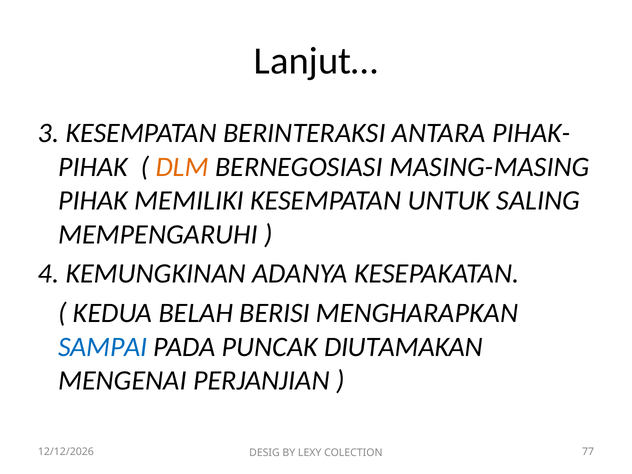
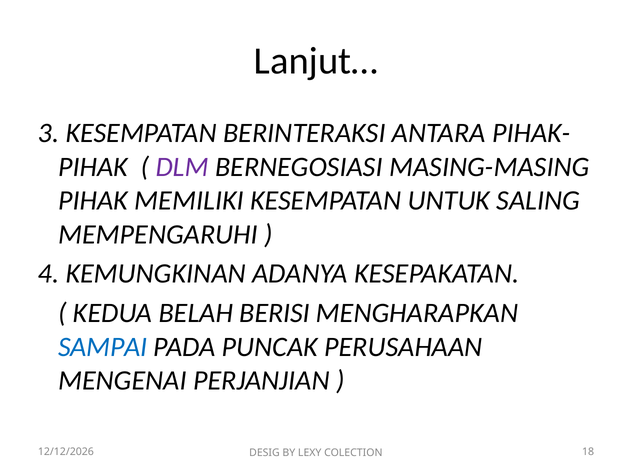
DLM colour: orange -> purple
DIUTAMAKAN: DIUTAMAKAN -> PERUSAHAAN
77: 77 -> 18
